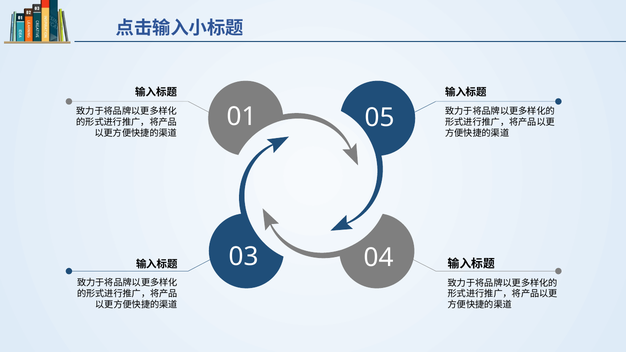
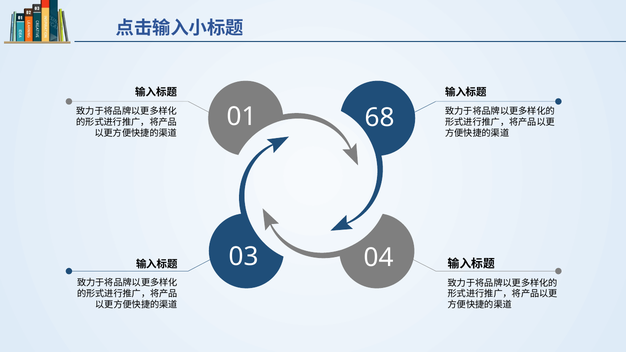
05: 05 -> 68
